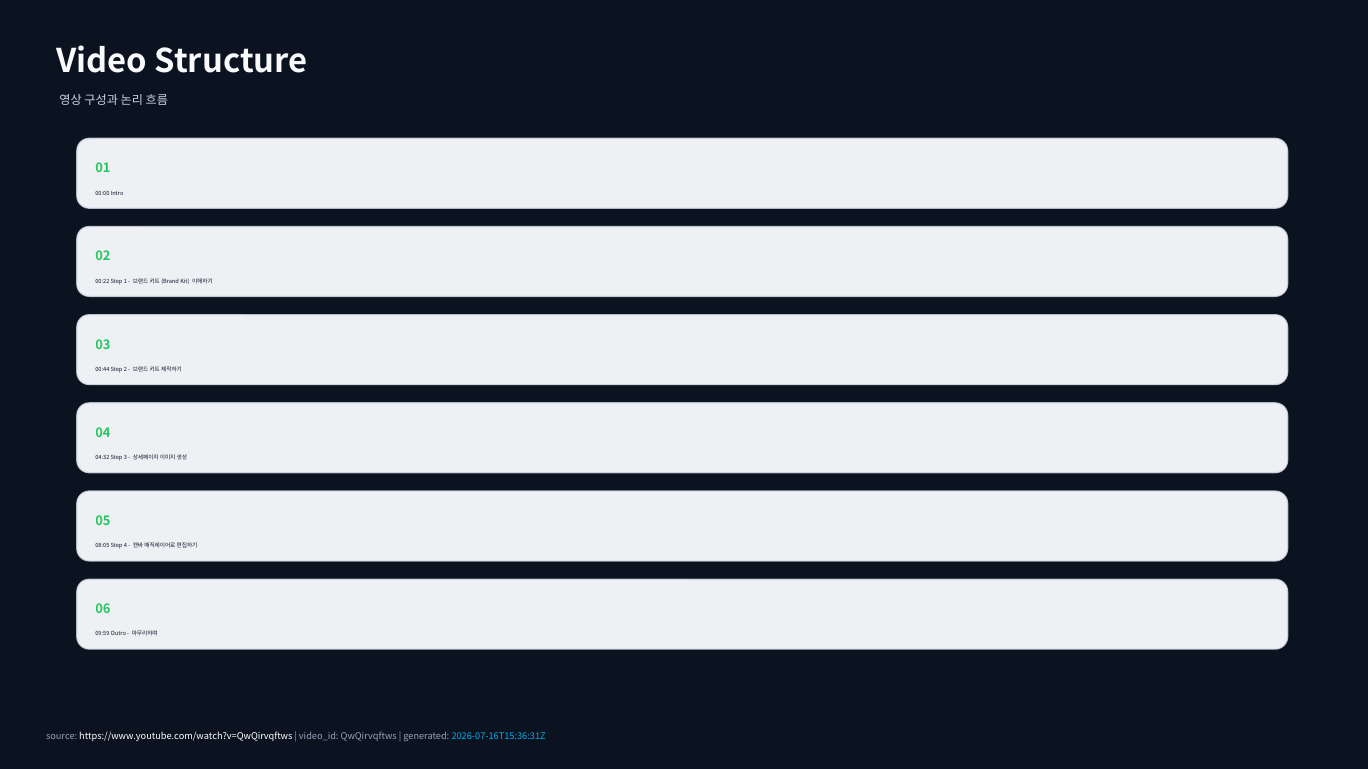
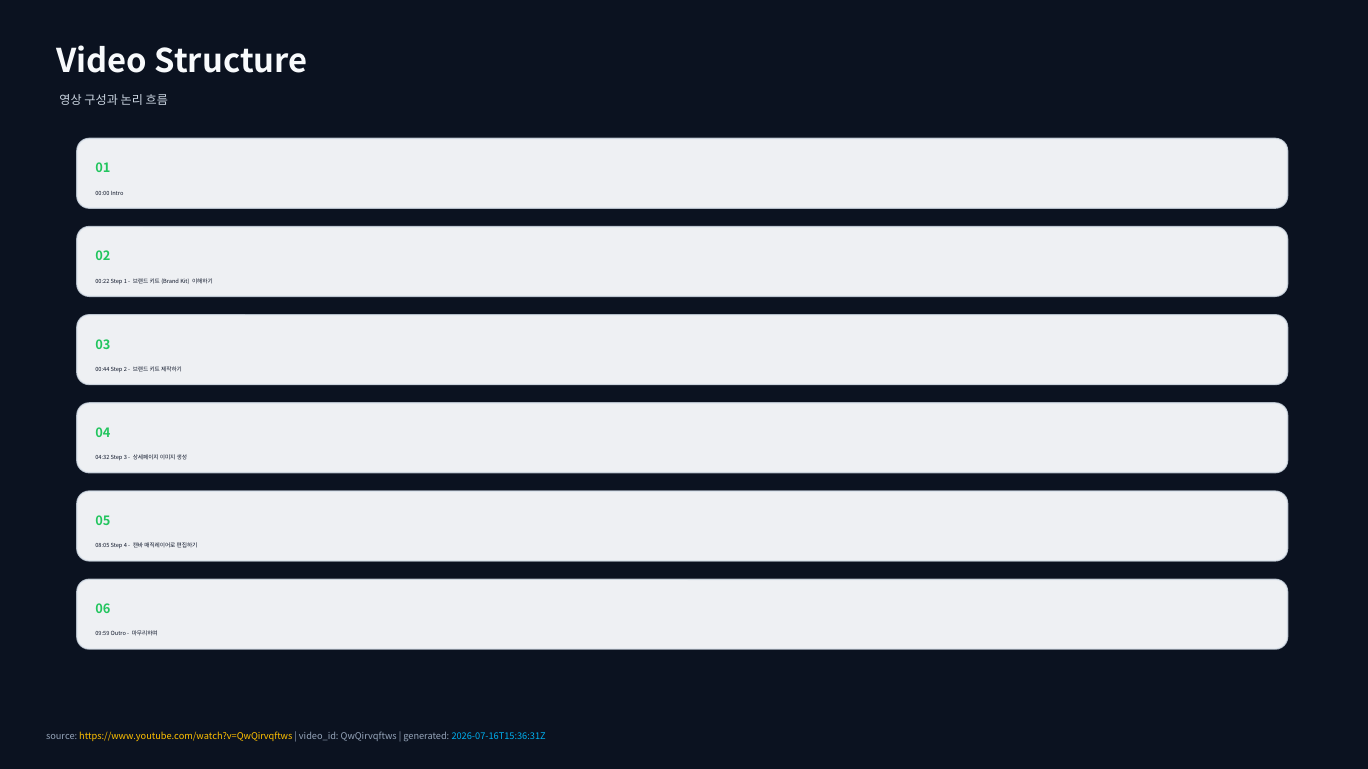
https://www.youtube.com/watch?v=QwQirvqftws colour: white -> yellow
